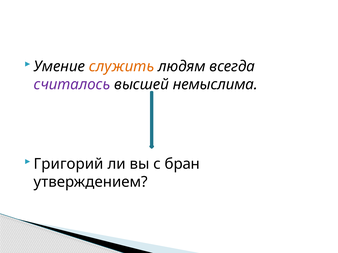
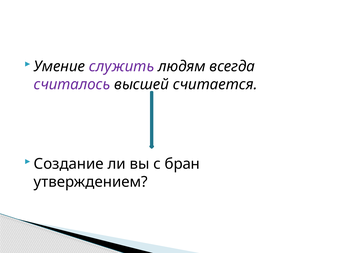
служить colour: orange -> purple
немыслима: немыслима -> считается
Григорий: Григорий -> Создание
